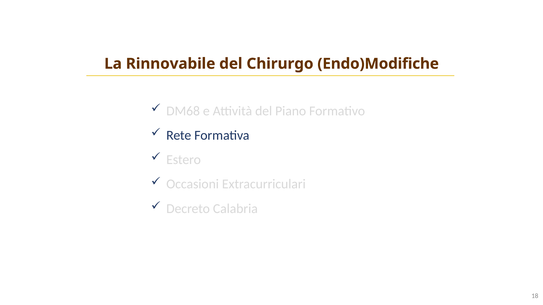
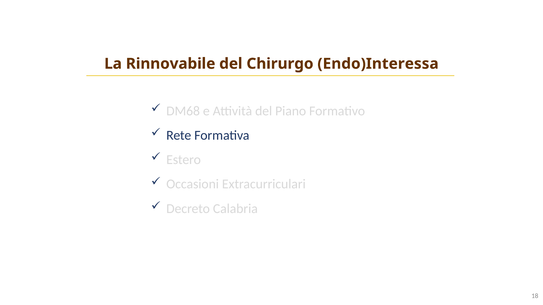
Endo)Modifiche: Endo)Modifiche -> Endo)Interessa
